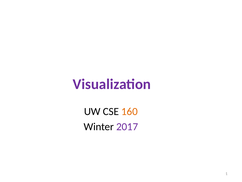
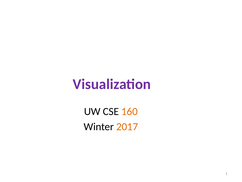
2017 colour: purple -> orange
